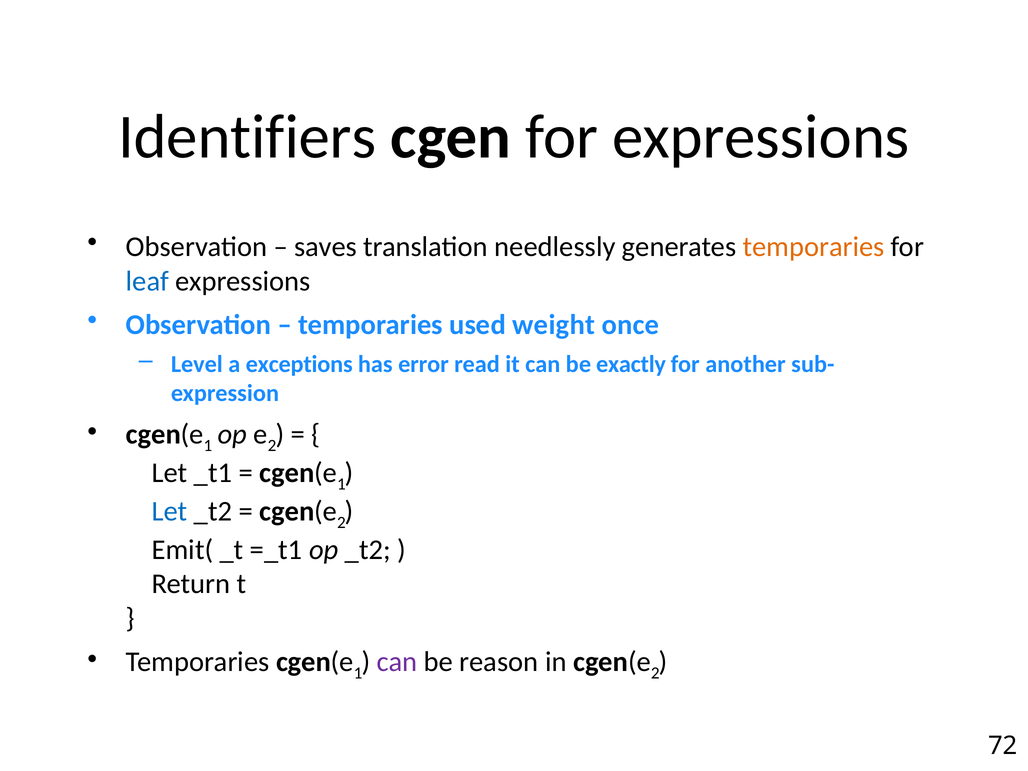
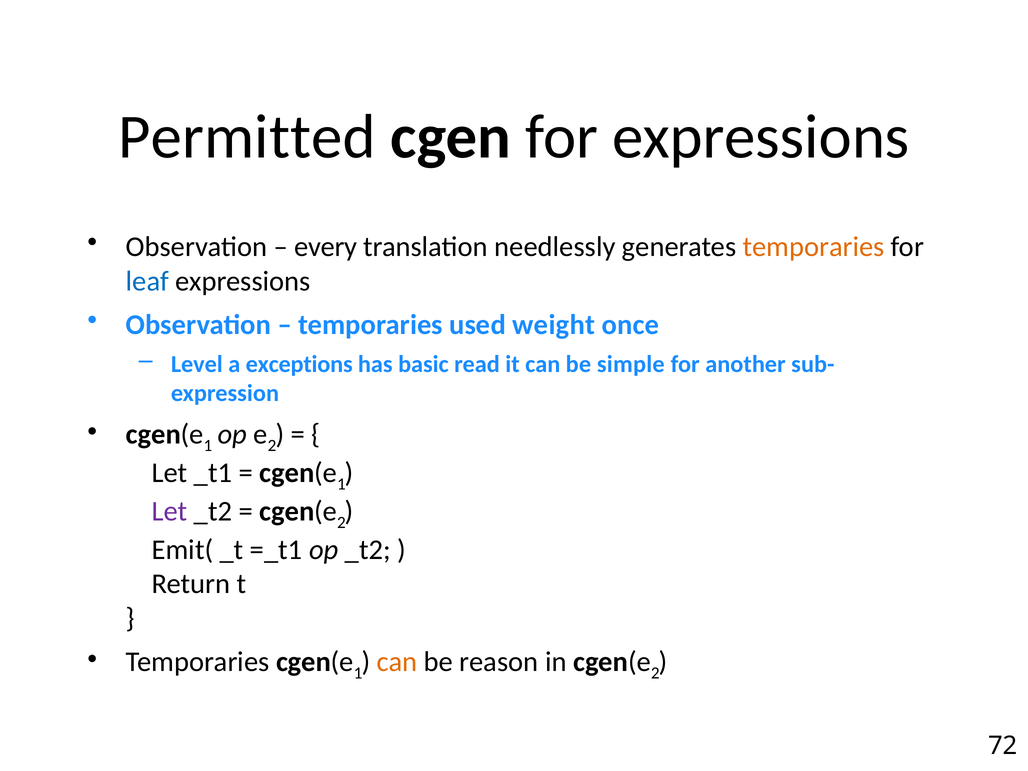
Identifiers: Identifiers -> Permitted
saves: saves -> every
error: error -> basic
exactly: exactly -> simple
Let at (170, 511) colour: blue -> purple
can at (397, 662) colour: purple -> orange
